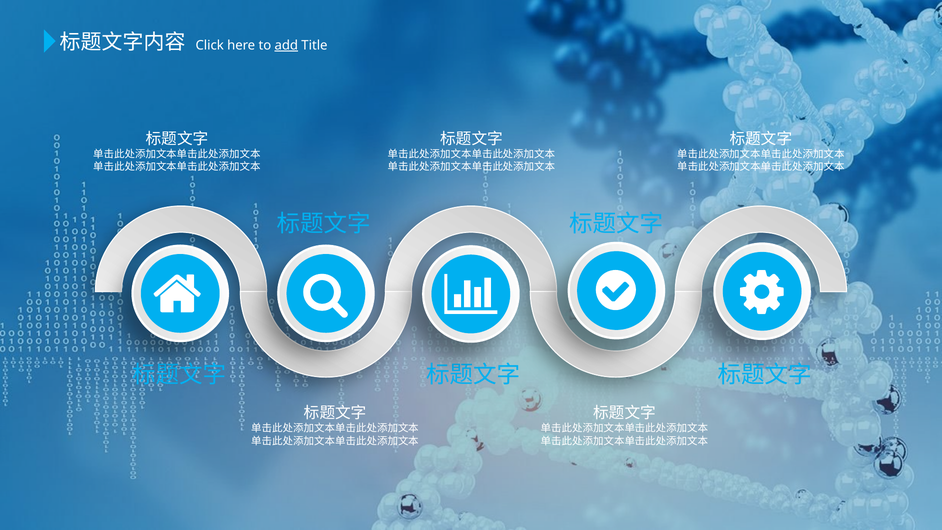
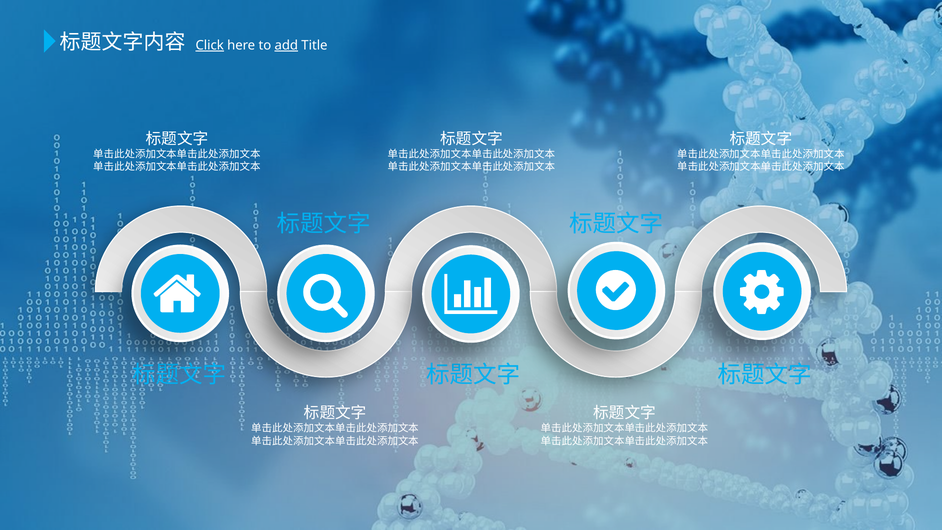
Click underline: none -> present
